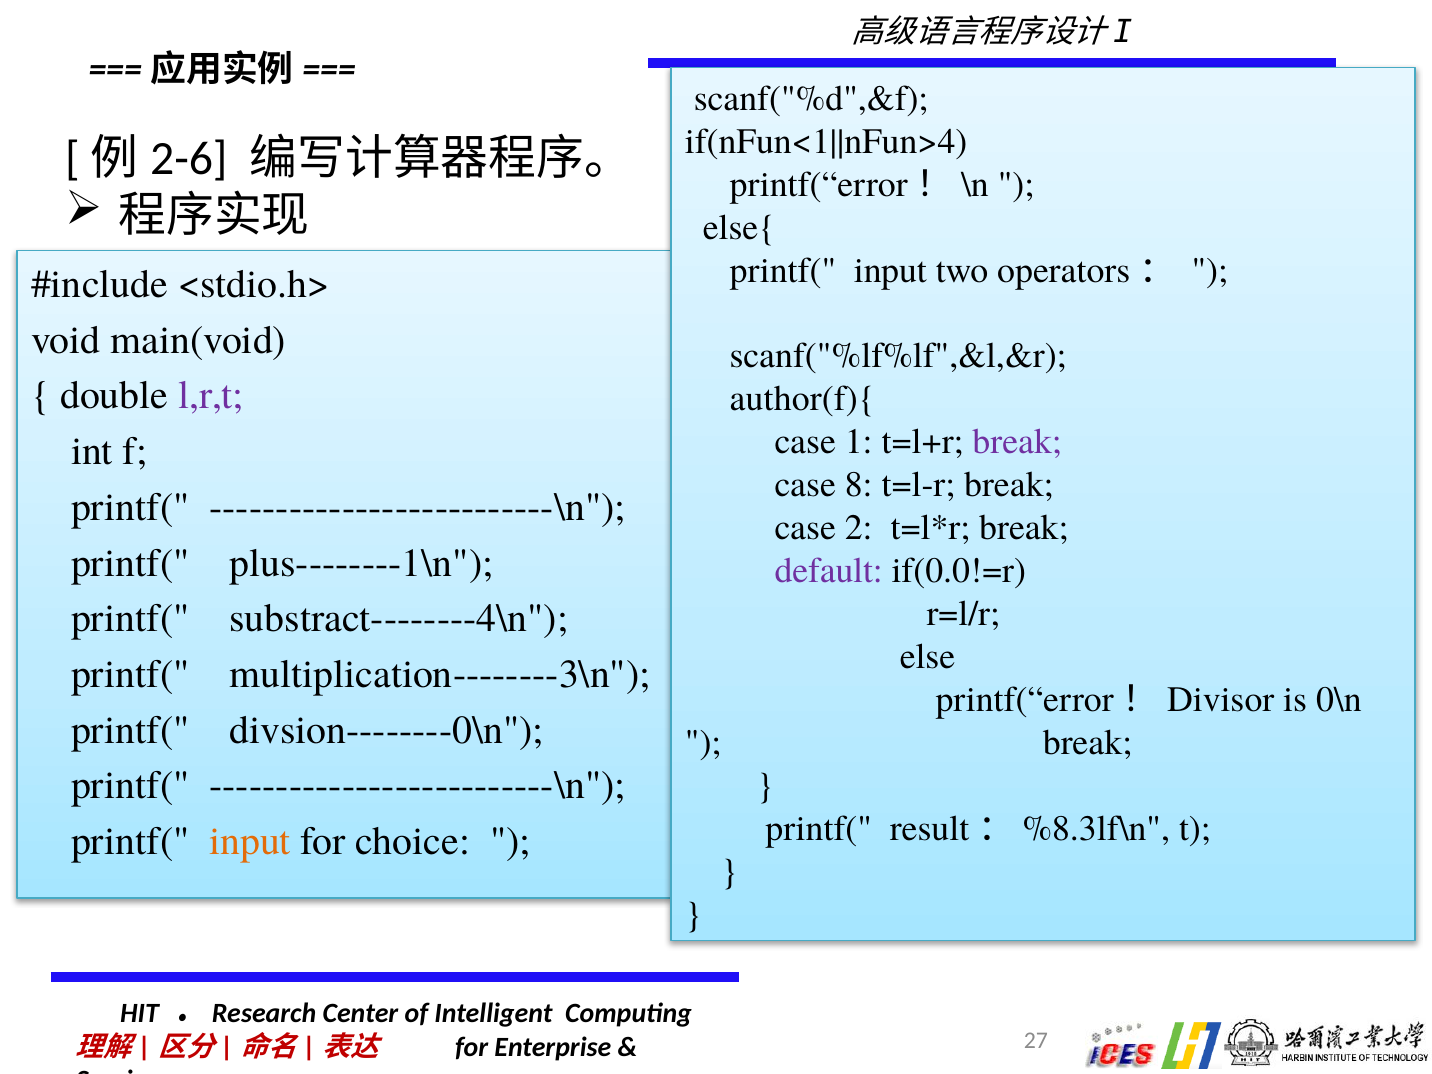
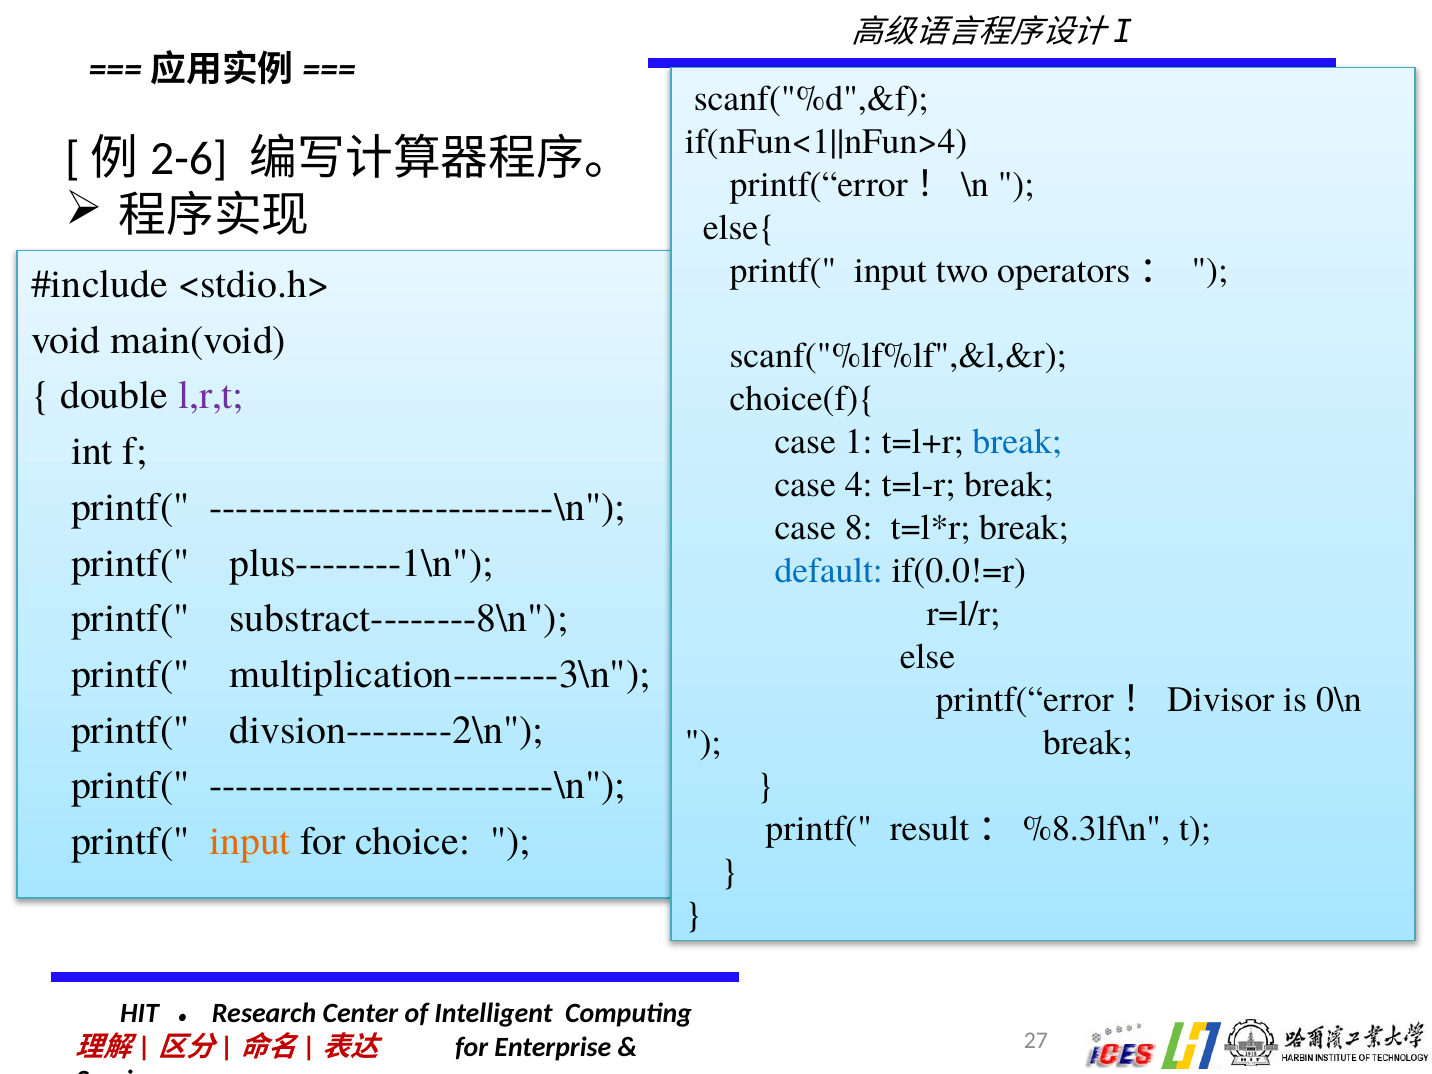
author(f){: author(f){ -> choice(f){
break at (1017, 442) colour: purple -> blue
8: 8 -> 4
2: 2 -> 8
default colour: purple -> blue
substract--------4\n: substract--------4\n -> substract--------8\n
divsion--------0\n: divsion--------0\n -> divsion--------2\n
